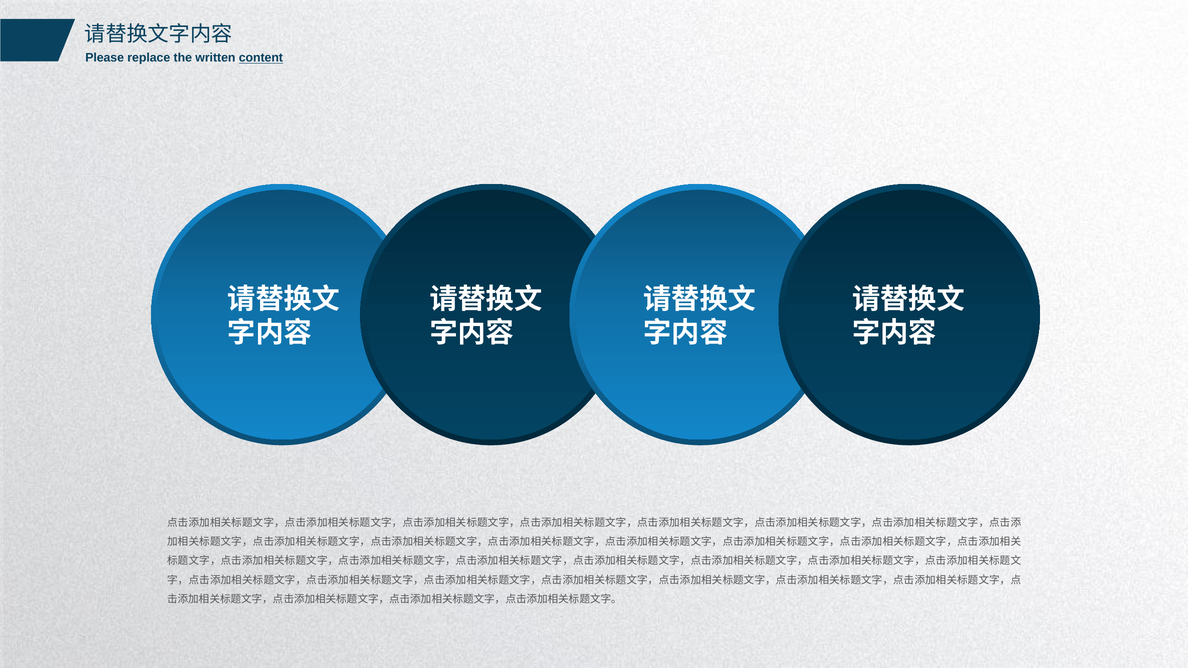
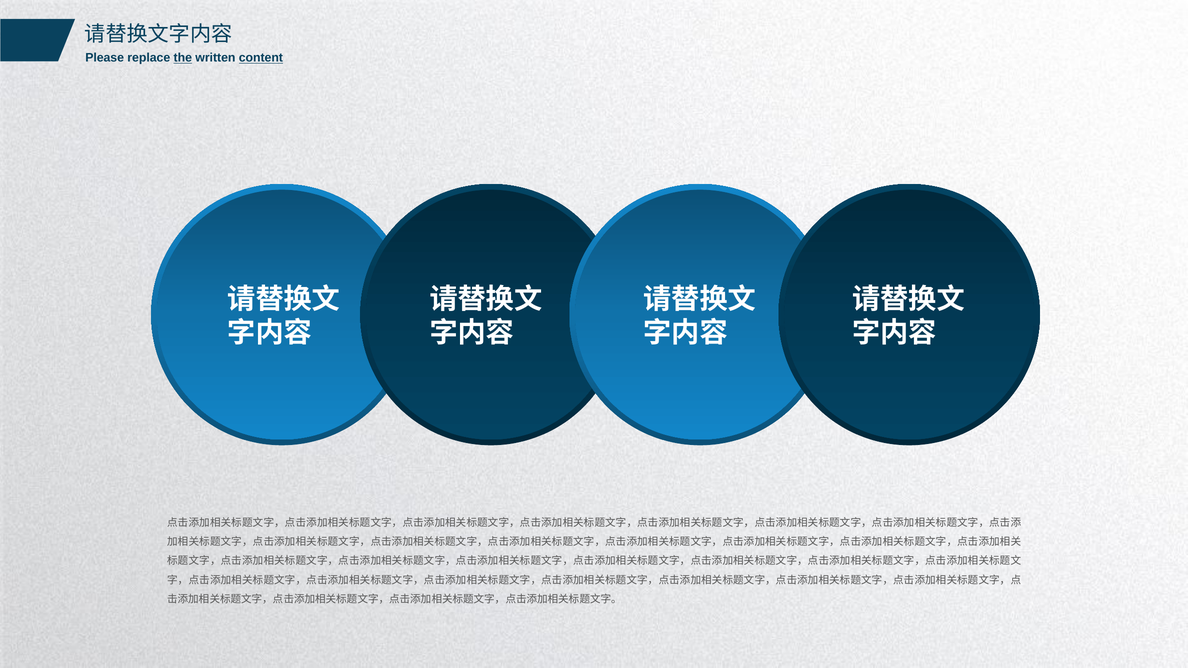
the underline: none -> present
